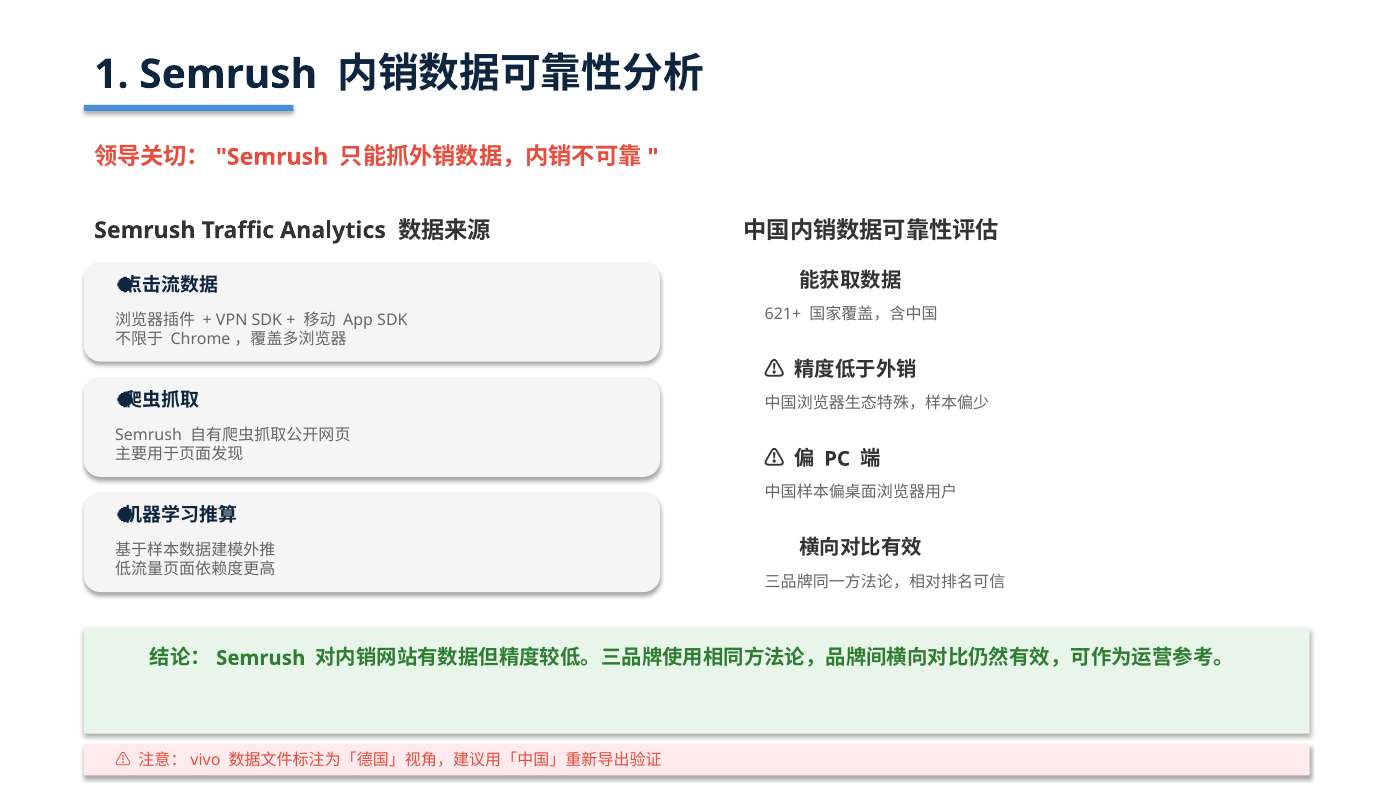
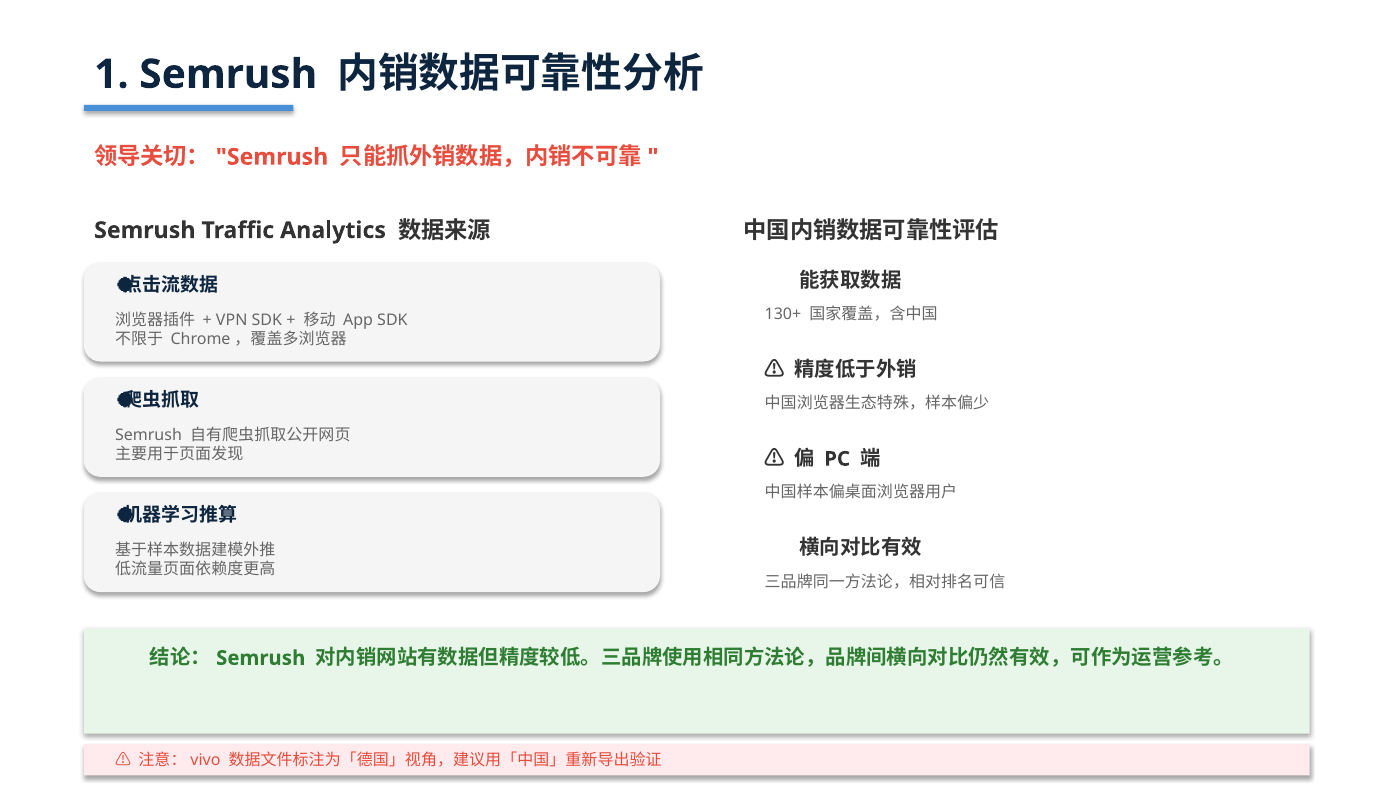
621+: 621+ -> 130+
